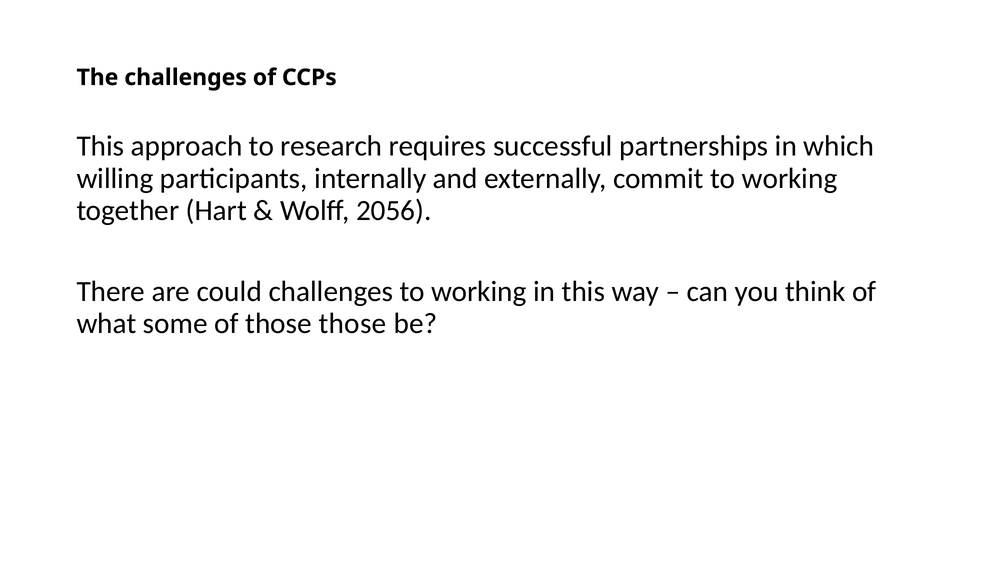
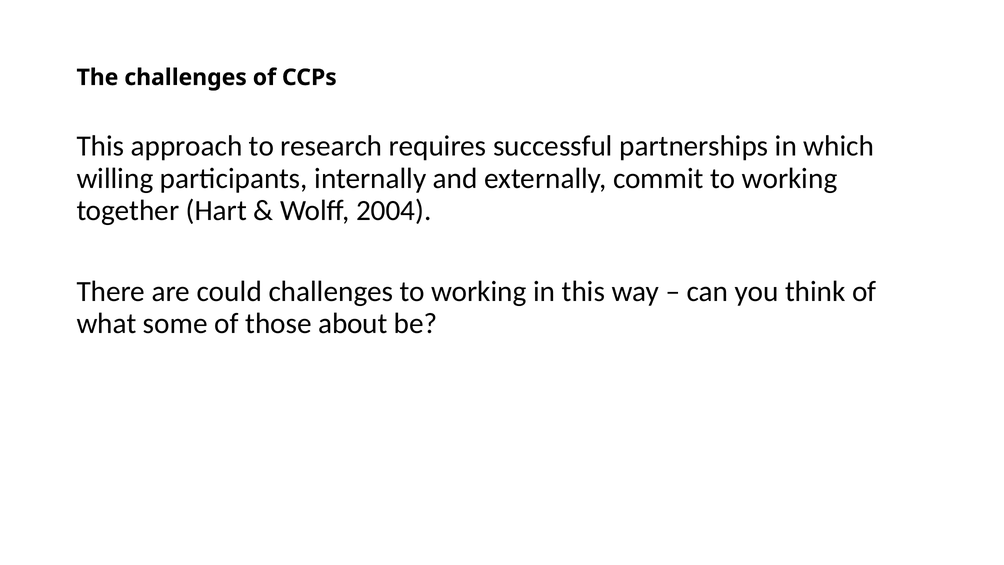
2056: 2056 -> 2004
those those: those -> about
